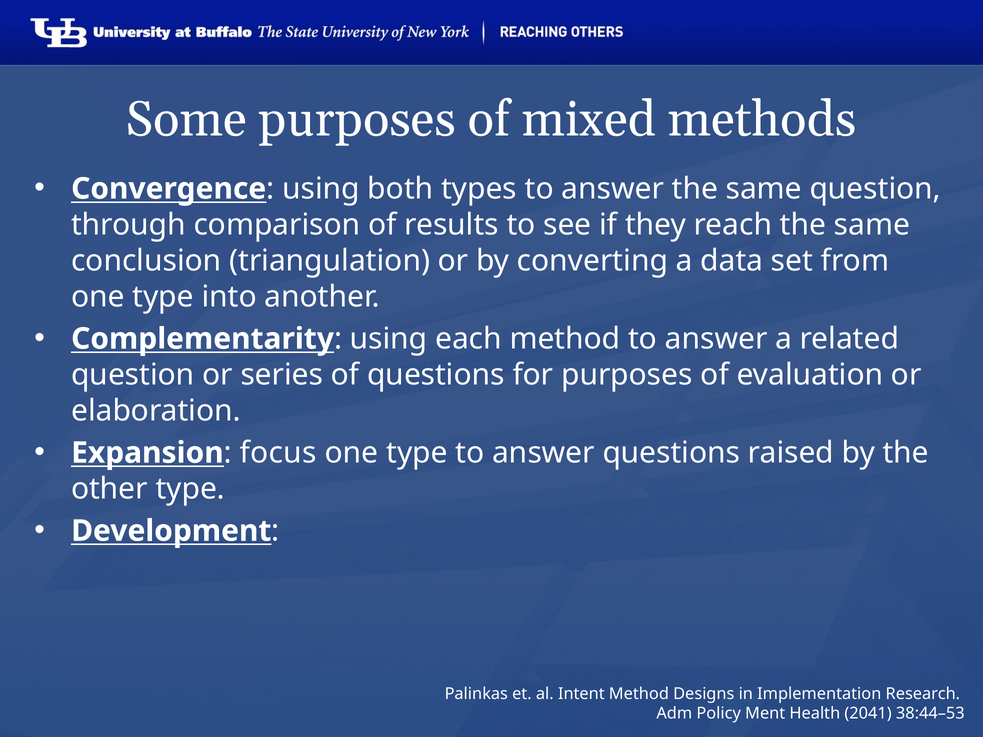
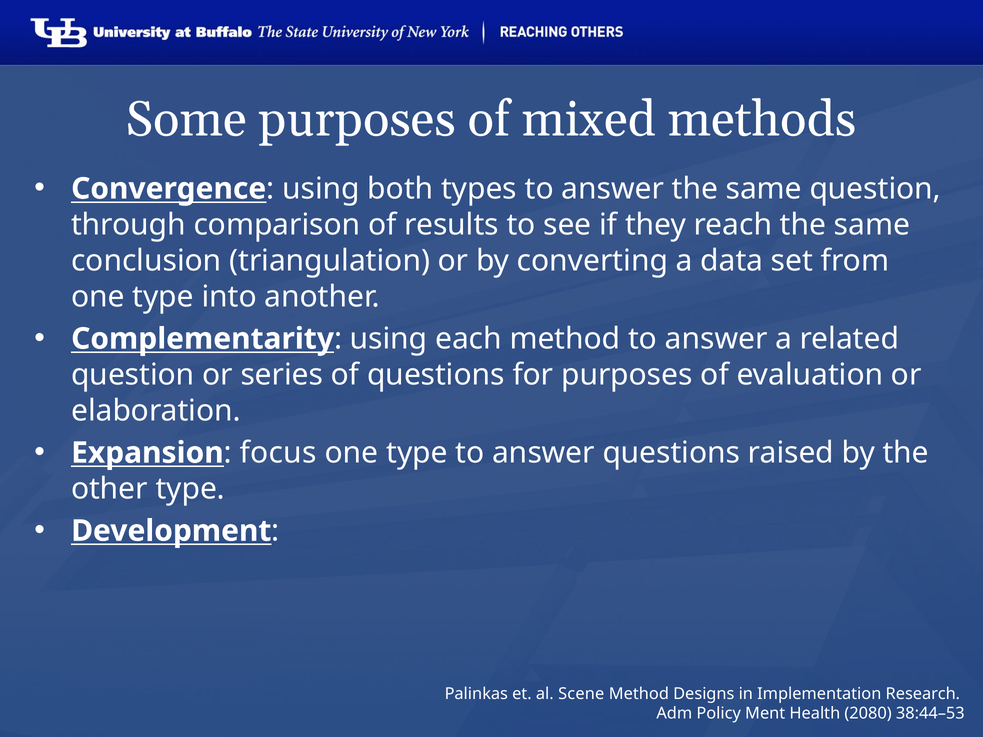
Intent: Intent -> Scene
2041: 2041 -> 2080
